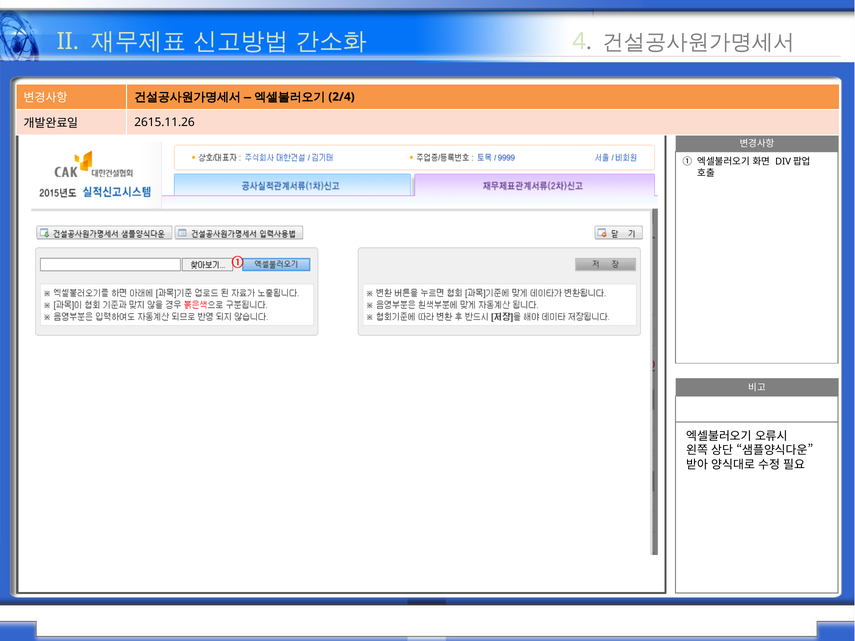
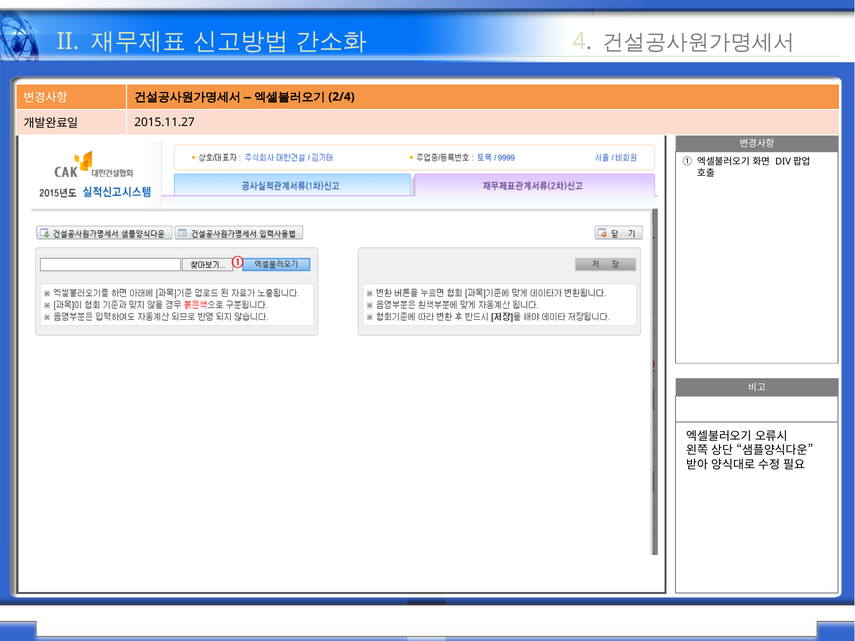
2615.11.26: 2615.11.26 -> 2015.11.27
